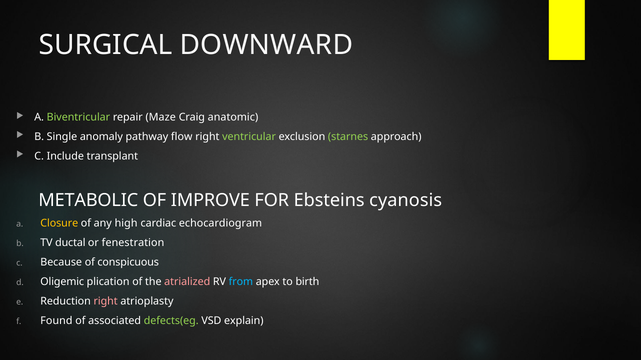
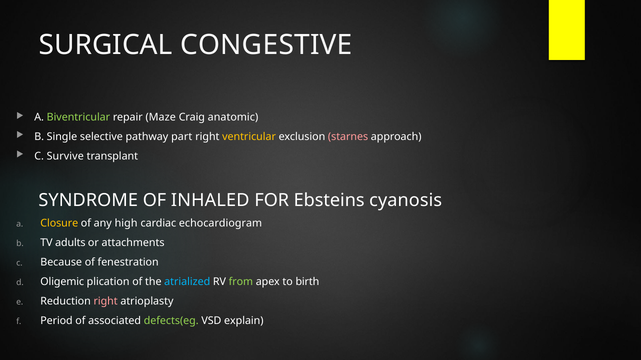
DOWNWARD: DOWNWARD -> CONGESTIVE
anomaly: anomaly -> selective
flow: flow -> part
ventricular colour: light green -> yellow
starnes colour: light green -> pink
Include: Include -> Survive
METABOLIC: METABOLIC -> SYNDROME
IMPROVE: IMPROVE -> INHALED
ductal: ductal -> adults
fenestration: fenestration -> attachments
conspicuous: conspicuous -> fenestration
atrialized colour: pink -> light blue
from colour: light blue -> light green
Found: Found -> Period
